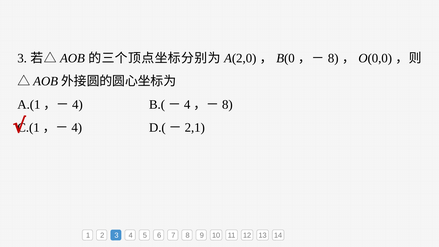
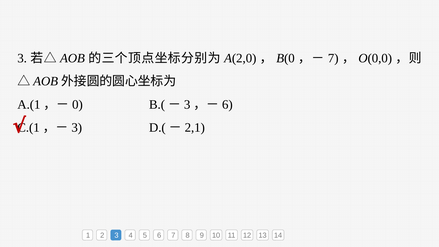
8 at (333, 58): 8 -> 7
4 at (77, 104): 4 -> 0
4 at (187, 104): 4 -> 3
8 at (227, 104): 8 -> 6
4 at (77, 127): 4 -> 3
